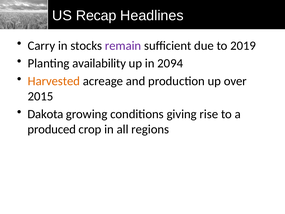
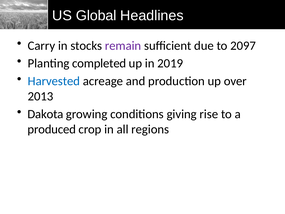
Recap: Recap -> Global
2019: 2019 -> 2097
availability: availability -> completed
2094: 2094 -> 2019
Harvested colour: orange -> blue
2015: 2015 -> 2013
